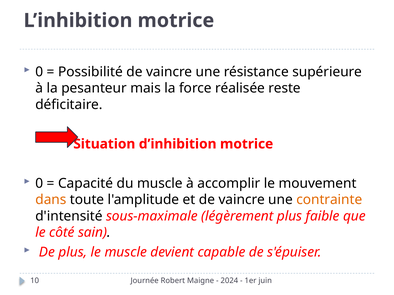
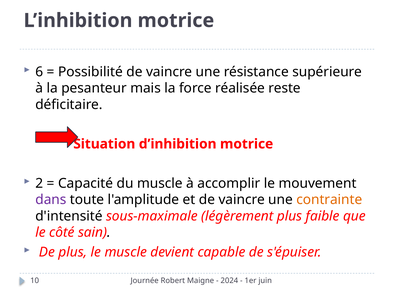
0 at (39, 72): 0 -> 6
0 at (39, 184): 0 -> 2
dans colour: orange -> purple
